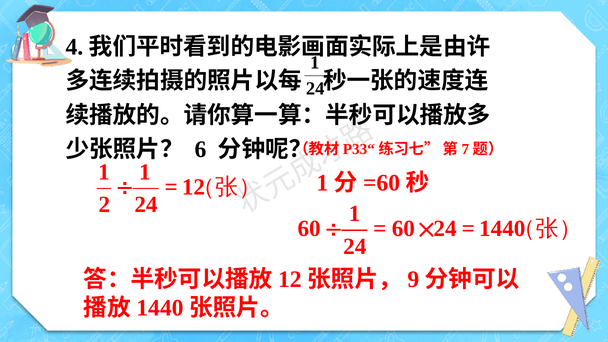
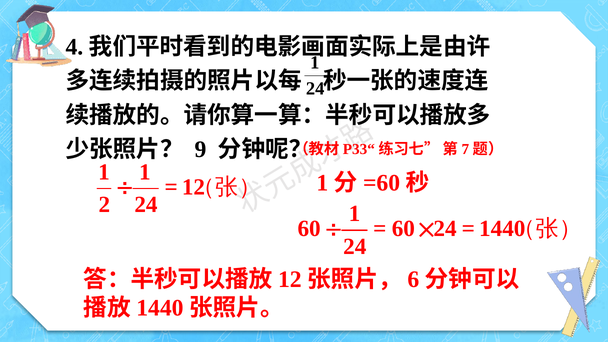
6: 6 -> 9
9: 9 -> 6
